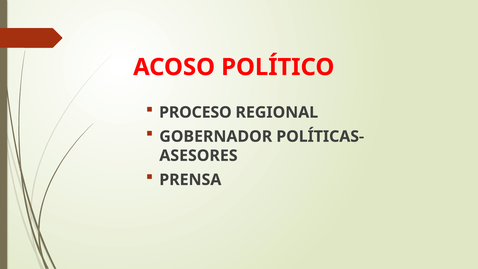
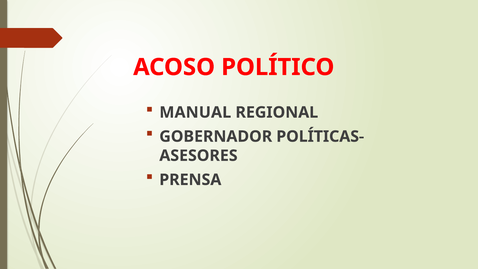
PROCESO: PROCESO -> MANUAL
